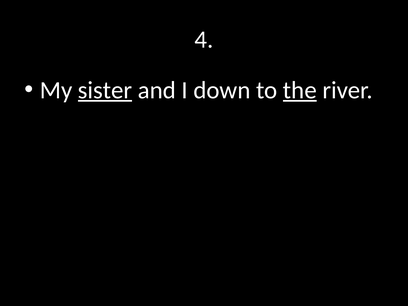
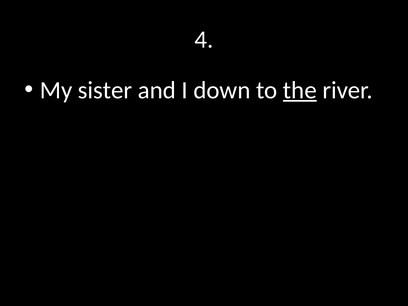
sister underline: present -> none
